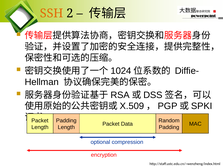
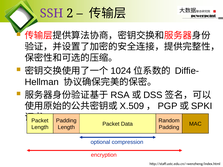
SSH colour: orange -> purple
